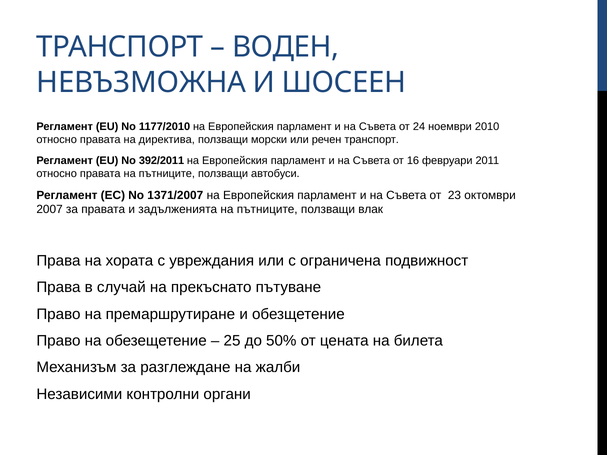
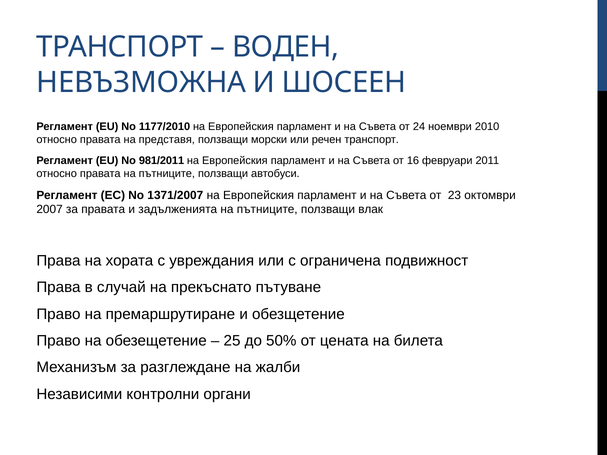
директива: директива -> представя
392/2011: 392/2011 -> 981/2011
